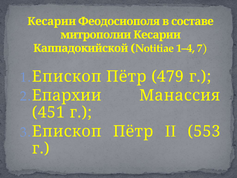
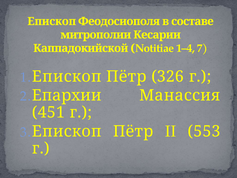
Кесарии at (52, 21): Кесарии -> Епископ
479: 479 -> 326
